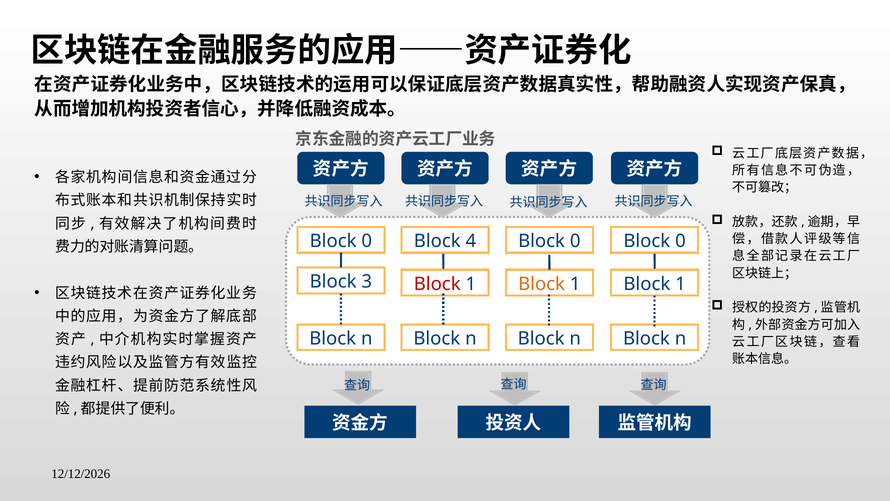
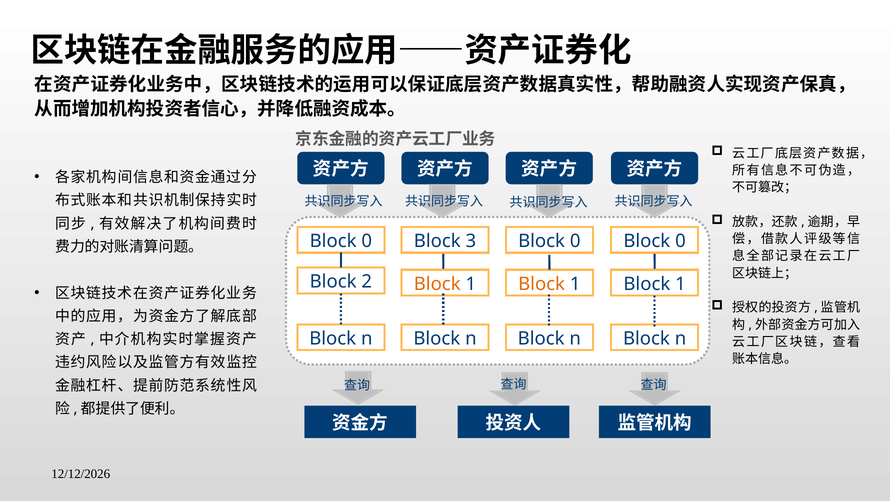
4: 4 -> 3
3: 3 -> 2
Block at (437, 284) colour: red -> orange
